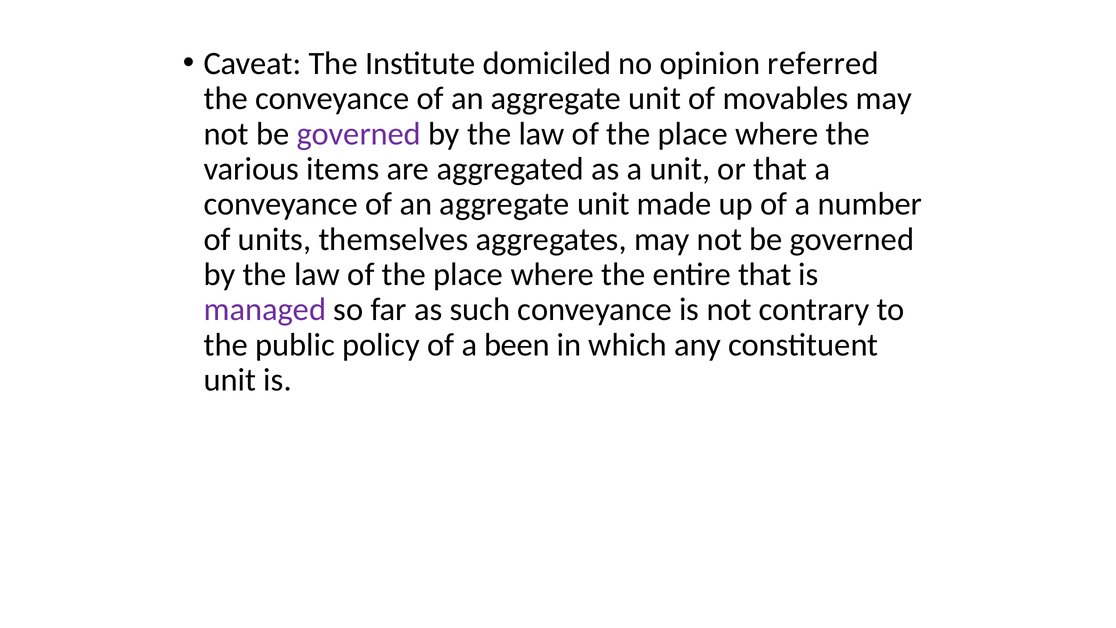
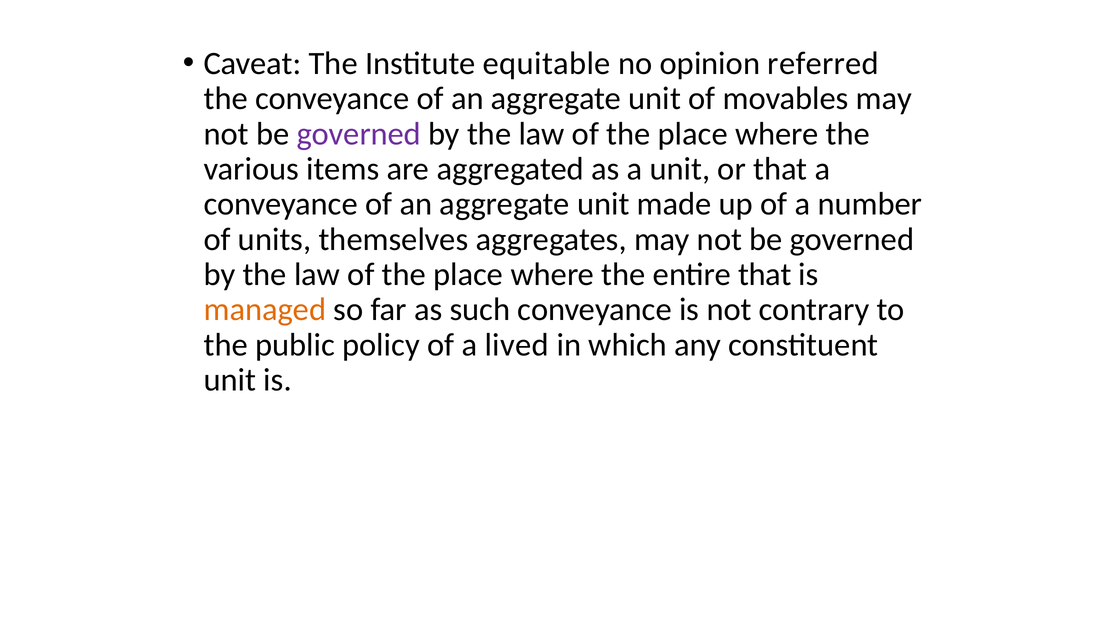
domiciled: domiciled -> equitable
managed colour: purple -> orange
been: been -> lived
